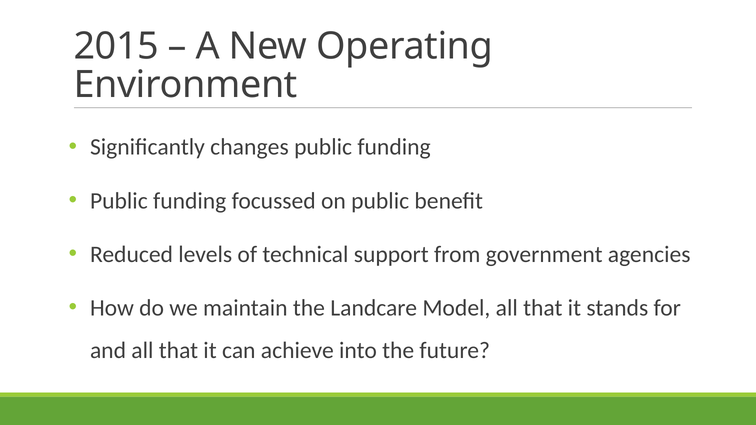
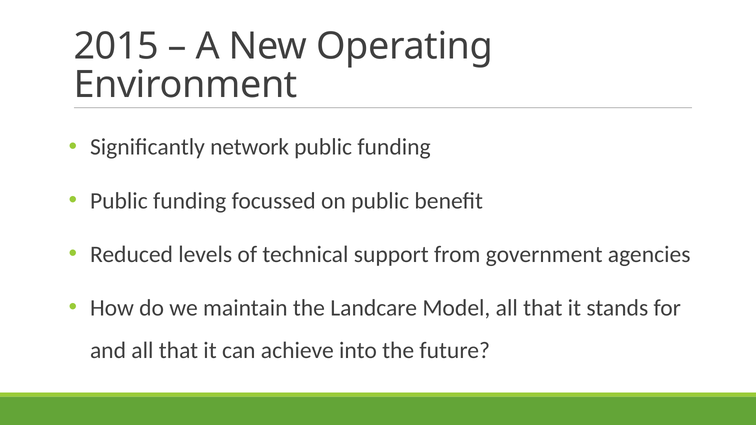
changes: changes -> network
